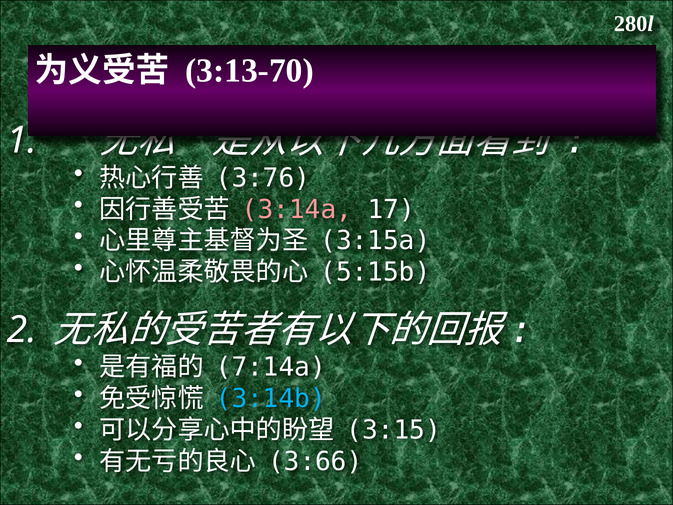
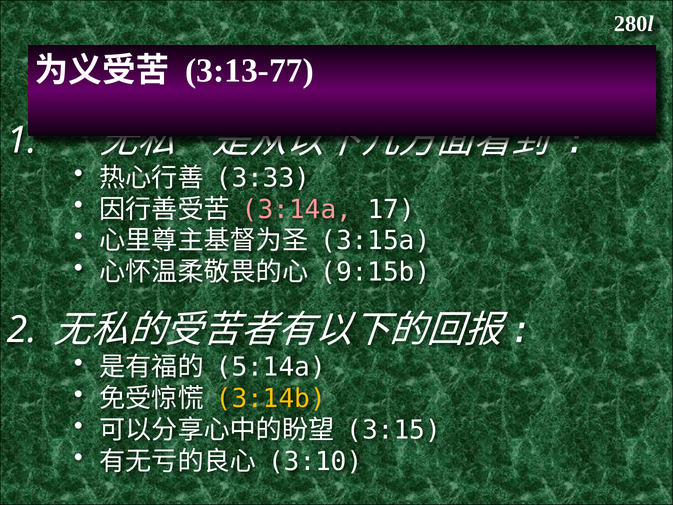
3:13-70: 3:13-70 -> 3:13-77
3:76: 3:76 -> 3:33
5:15b: 5:15b -> 9:15b
7:14a: 7:14a -> 5:14a
3:14b colour: light blue -> yellow
3:66: 3:66 -> 3:10
